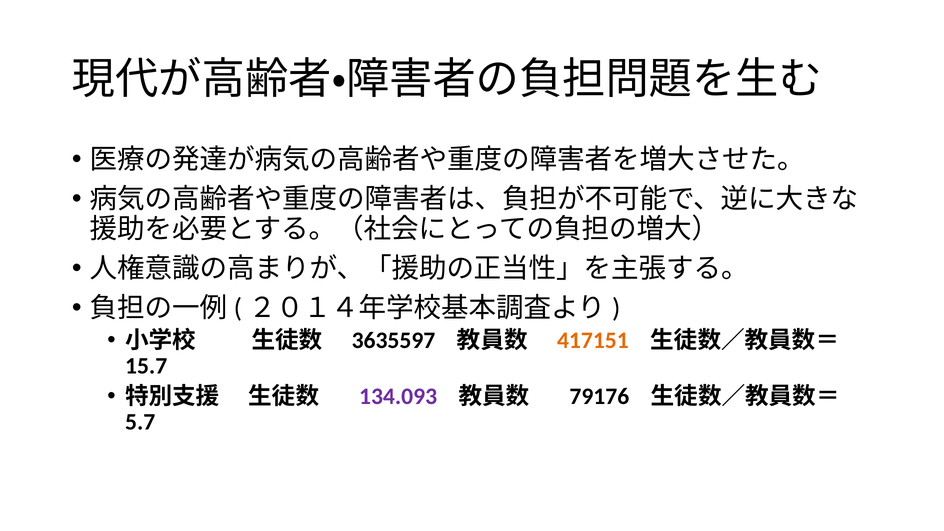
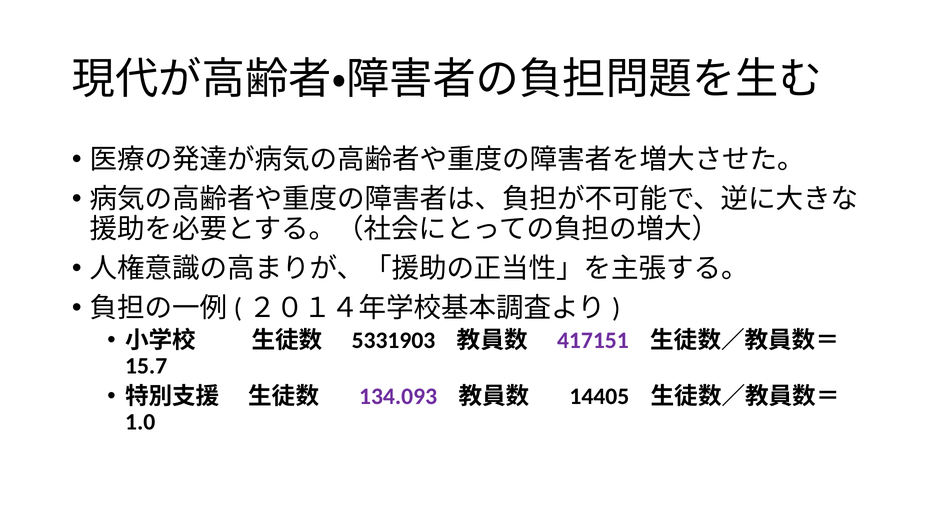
3635597: 3635597 -> 5331903
417151 colour: orange -> purple
79176: 79176 -> 14405
5.7: 5.7 -> 1.0
